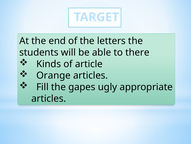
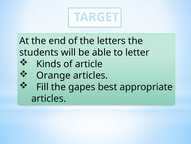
there: there -> letter
ugly: ugly -> best
